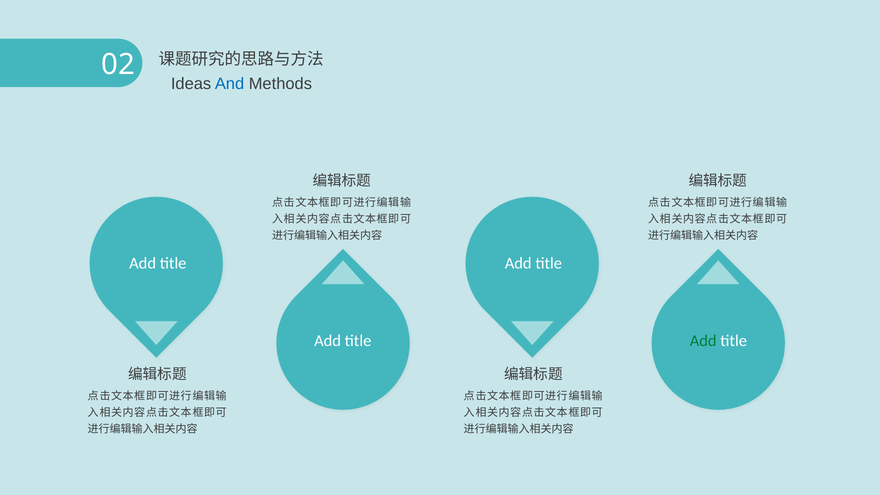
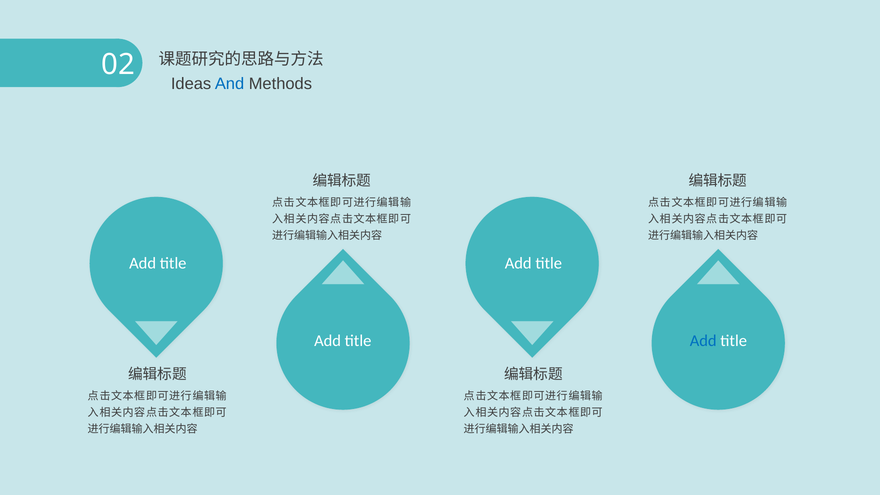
Add at (703, 341) colour: green -> blue
